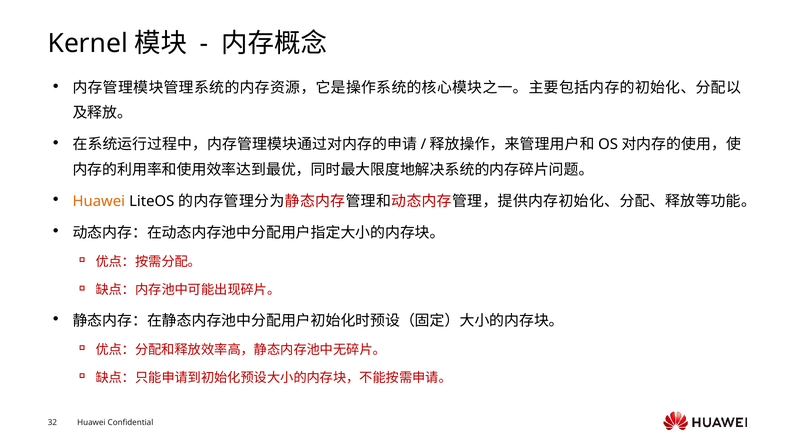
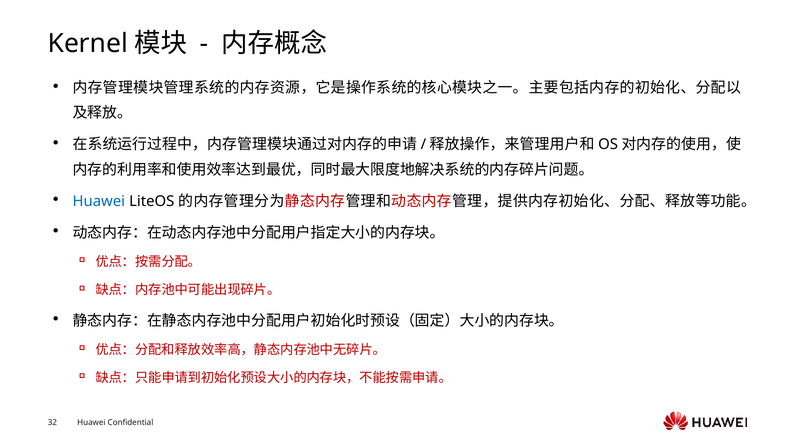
Huawei at (99, 201) colour: orange -> blue
